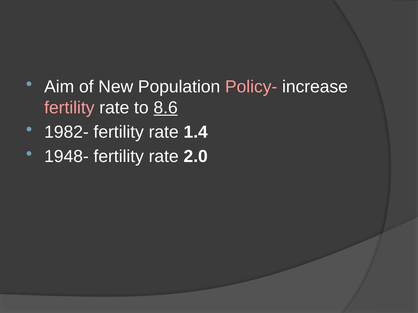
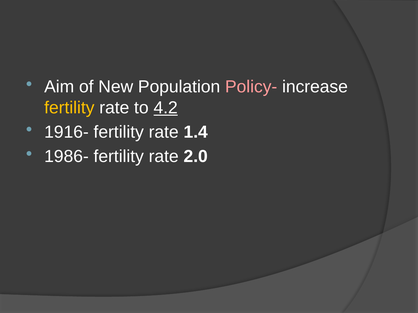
fertility at (69, 108) colour: pink -> yellow
8.6: 8.6 -> 4.2
1982-: 1982- -> 1916-
1948-: 1948- -> 1986-
